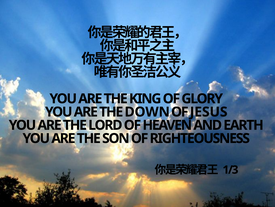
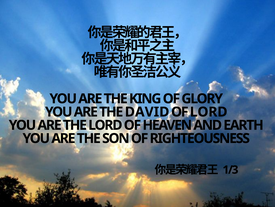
DOWN: DOWN -> DAVID
OF JESUS: JESUS -> LORD
